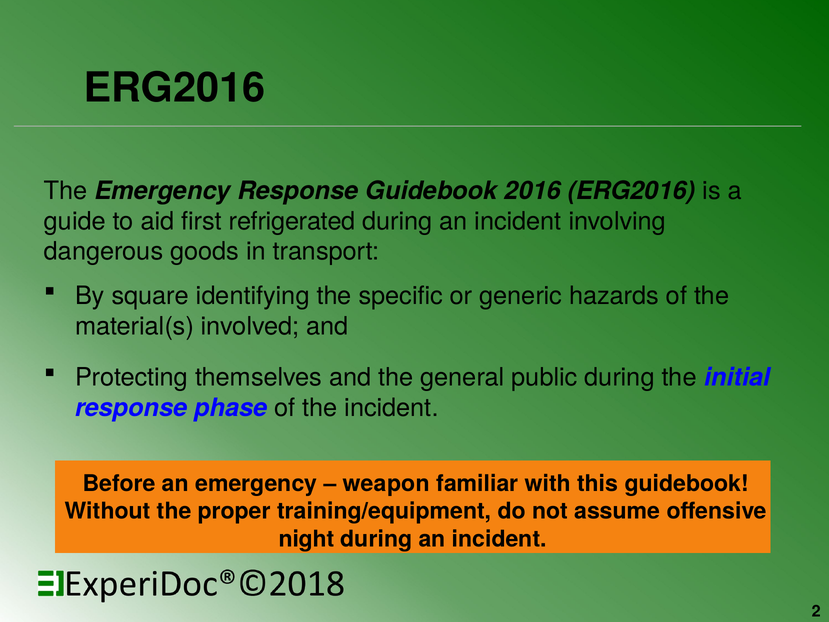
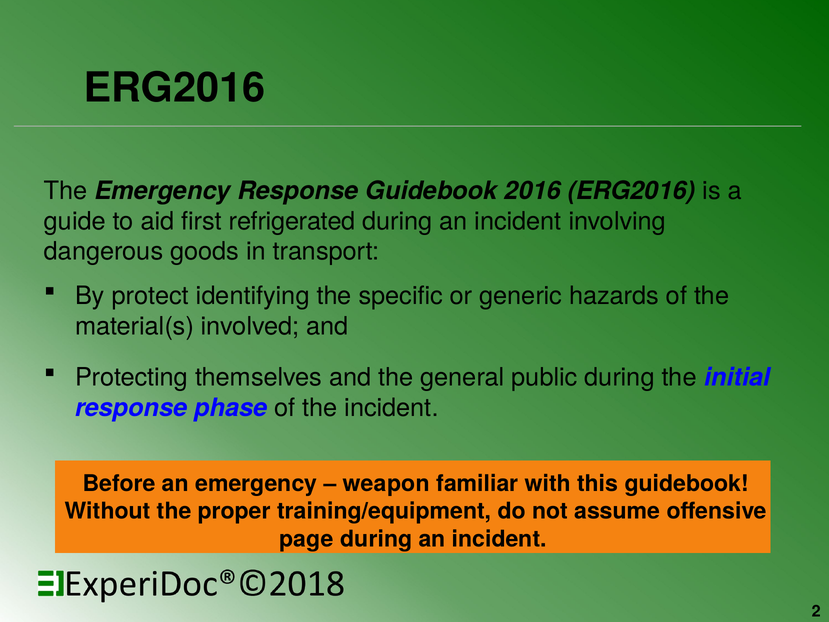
square: square -> protect
night: night -> page
